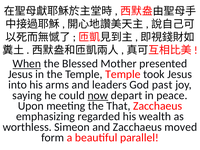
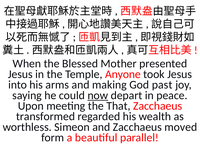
When underline: present -> none
Temple Temple: Temple -> Anyone
leaders: leaders -> making
emphasizing: emphasizing -> transformed
